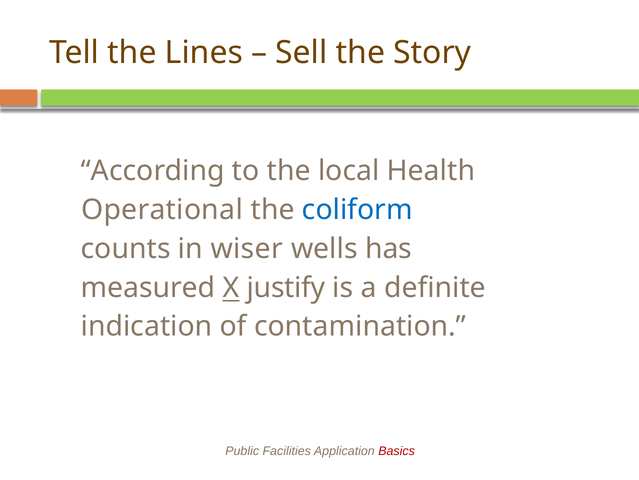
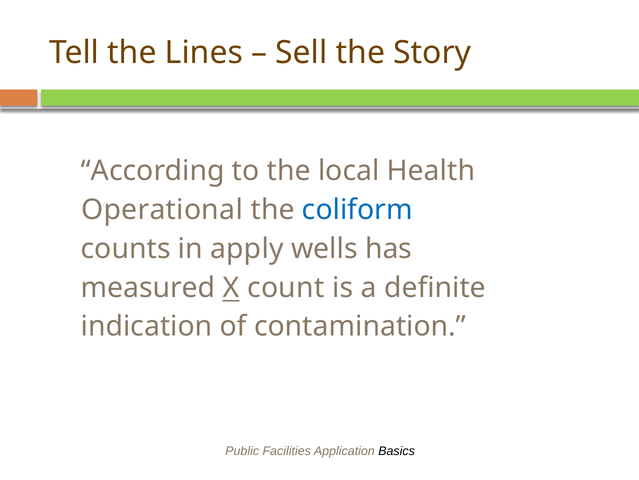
wiser: wiser -> apply
justify: justify -> count
Basics colour: red -> black
